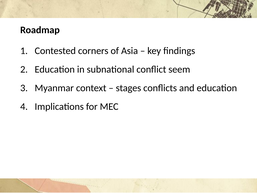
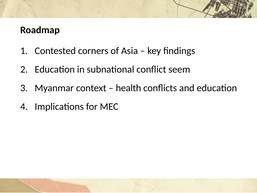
stages: stages -> health
